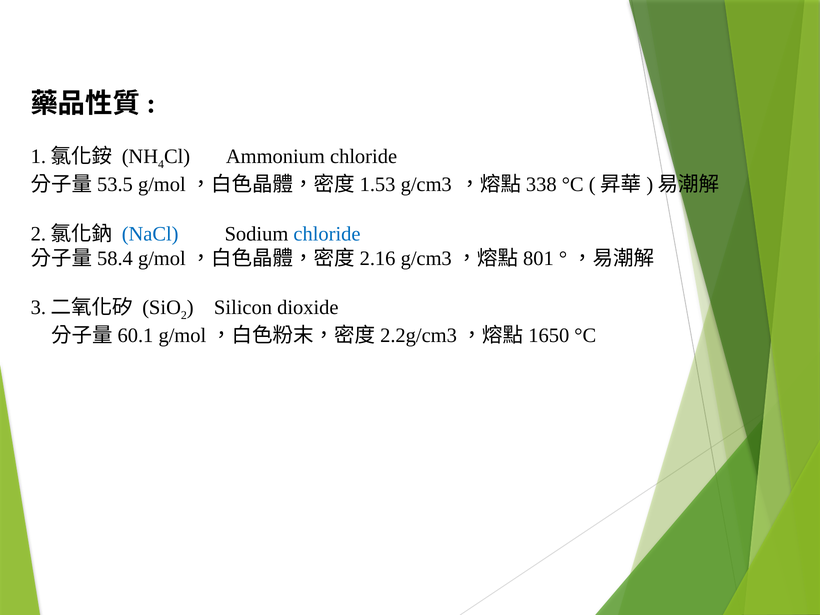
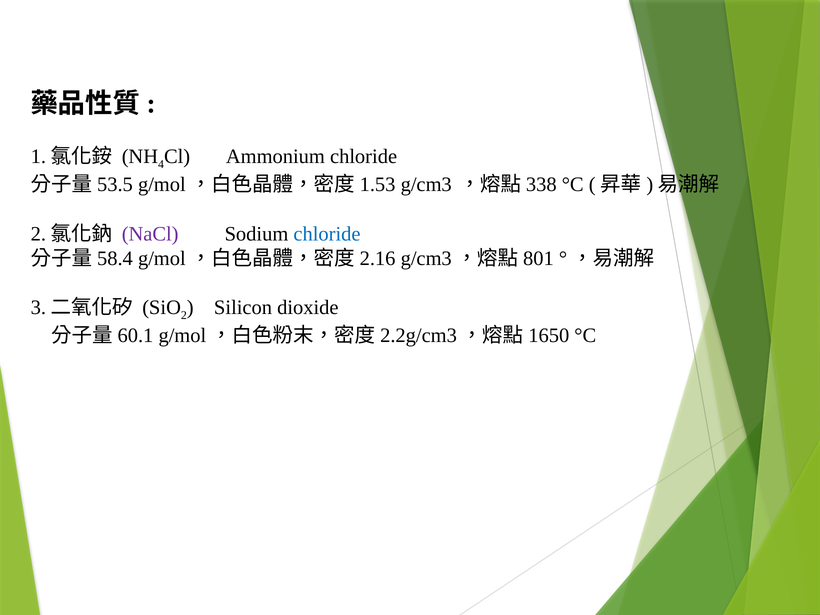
NaCl colour: blue -> purple
